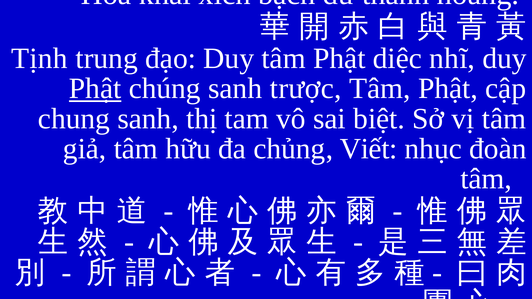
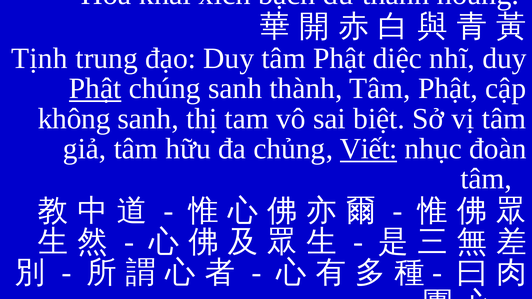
trược: trược -> thành
chung: chung -> không
Viết underline: none -> present
